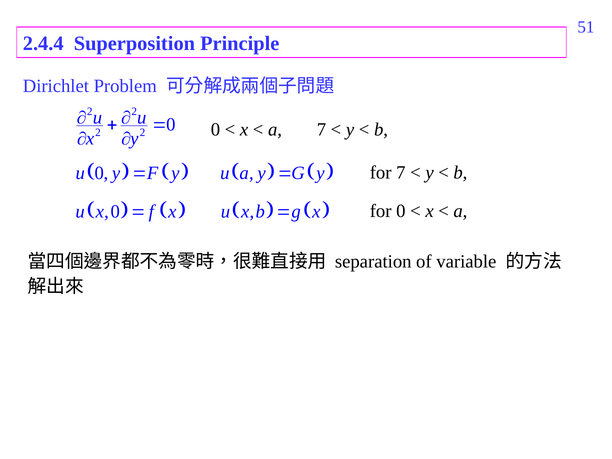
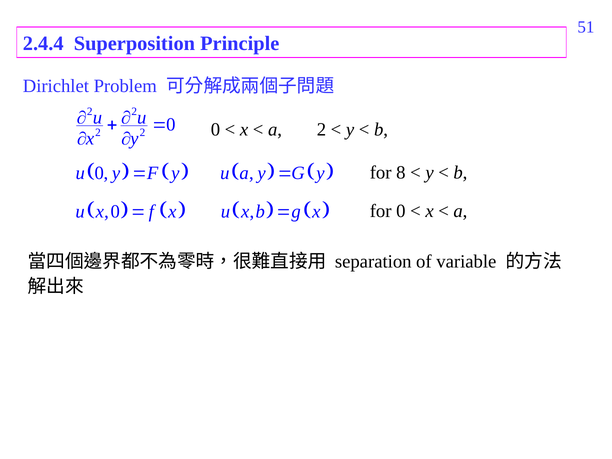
a 7: 7 -> 2
for 7: 7 -> 8
